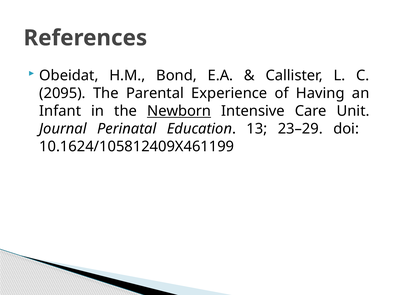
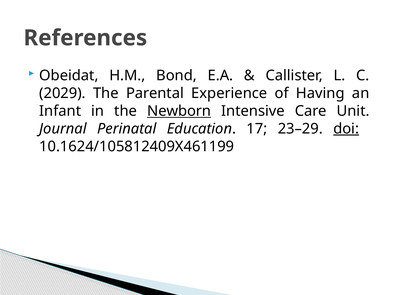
2095: 2095 -> 2029
13: 13 -> 17
doi underline: none -> present
